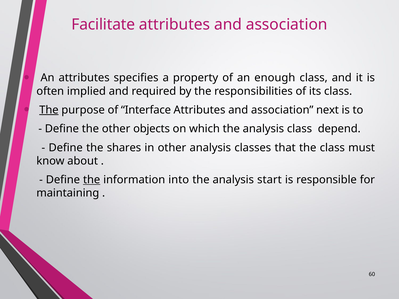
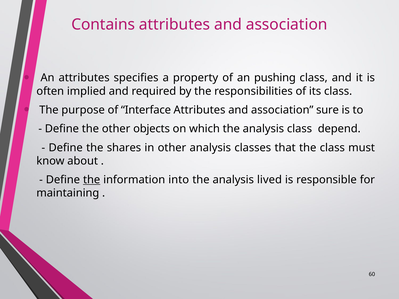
Facilitate: Facilitate -> Contains
enough: enough -> pushing
The at (49, 110) underline: present -> none
next: next -> sure
start: start -> lived
